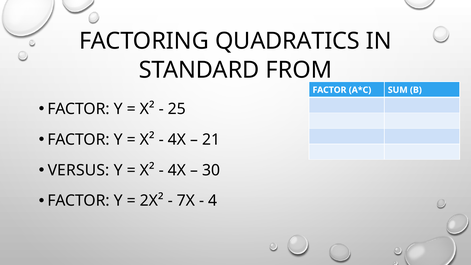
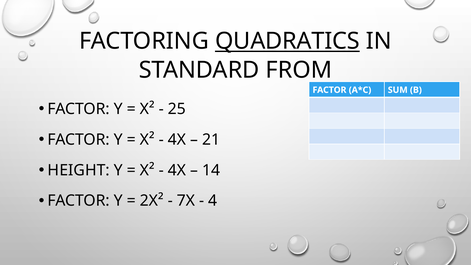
QUADRATICS underline: none -> present
VERSUS: VERSUS -> HEIGHT
30: 30 -> 14
